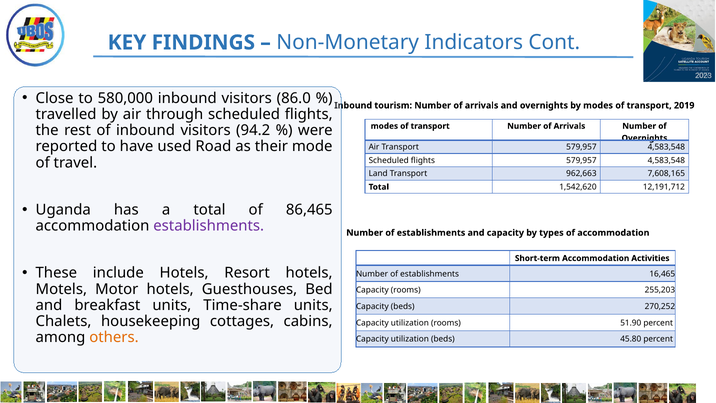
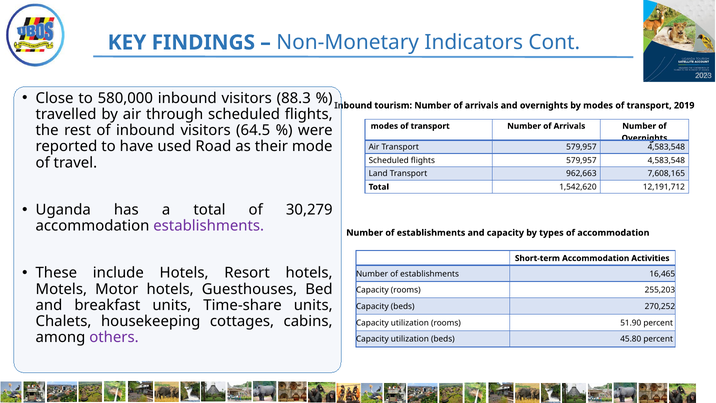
86.0: 86.0 -> 88.3
94.2: 94.2 -> 64.5
86,465: 86,465 -> 30,279
others colour: orange -> purple
